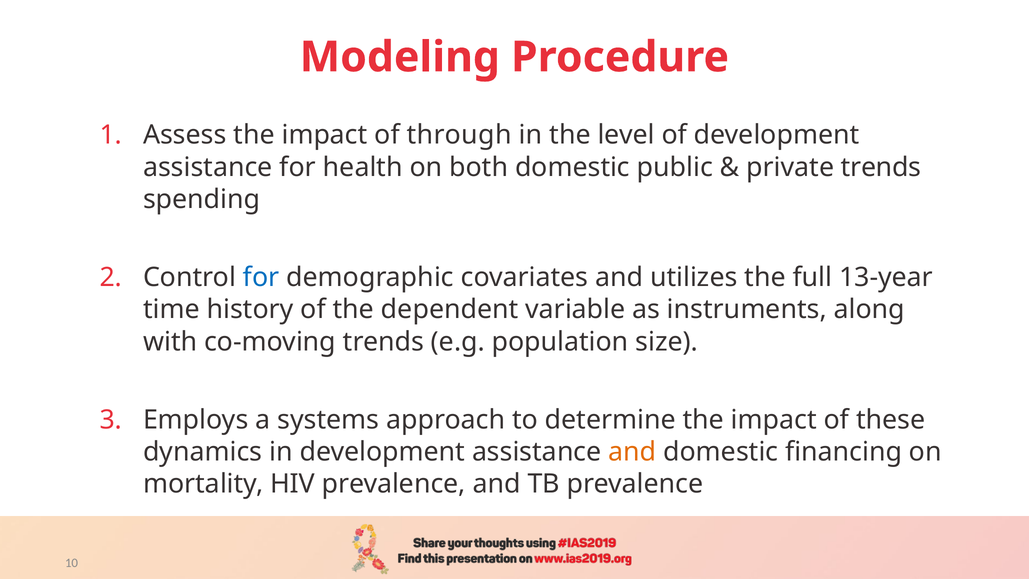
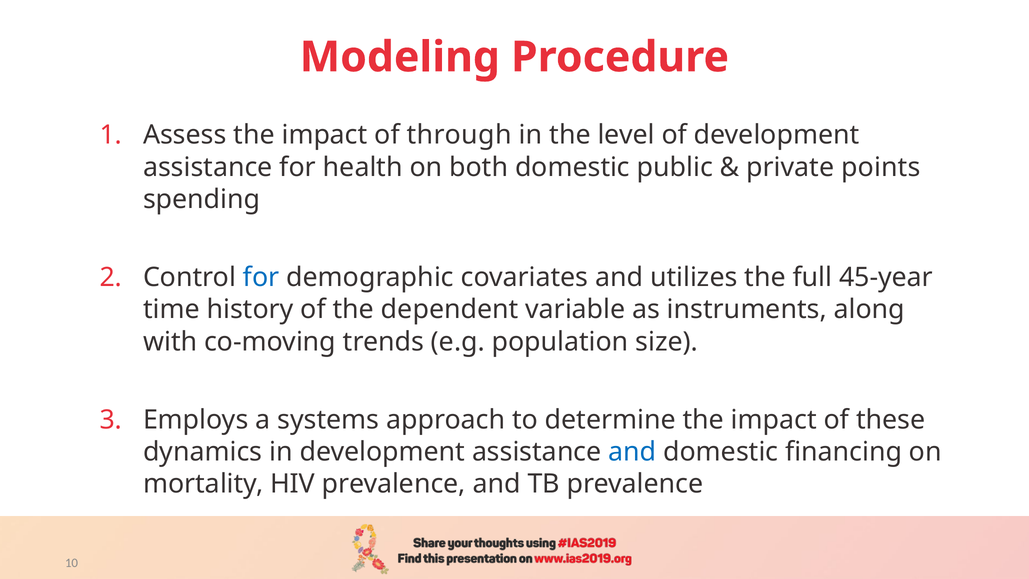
private trends: trends -> points
13-year: 13-year -> 45-year
and at (632, 452) colour: orange -> blue
